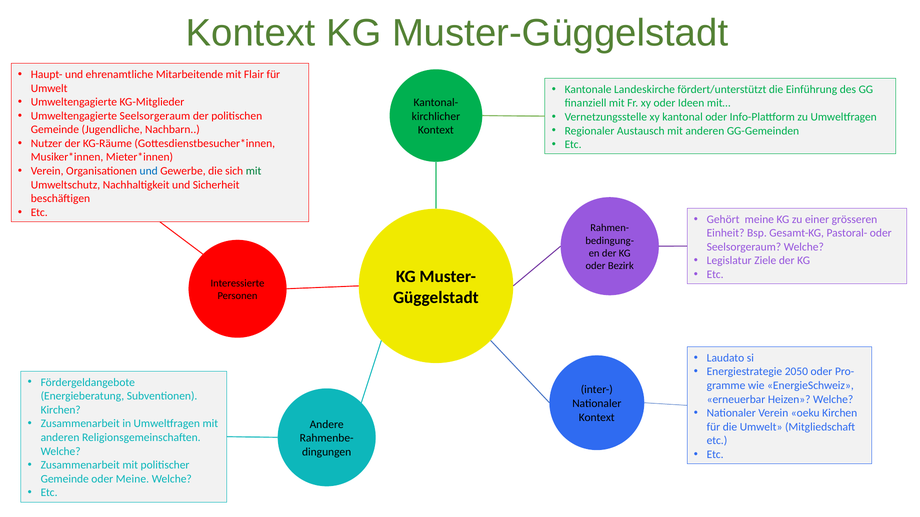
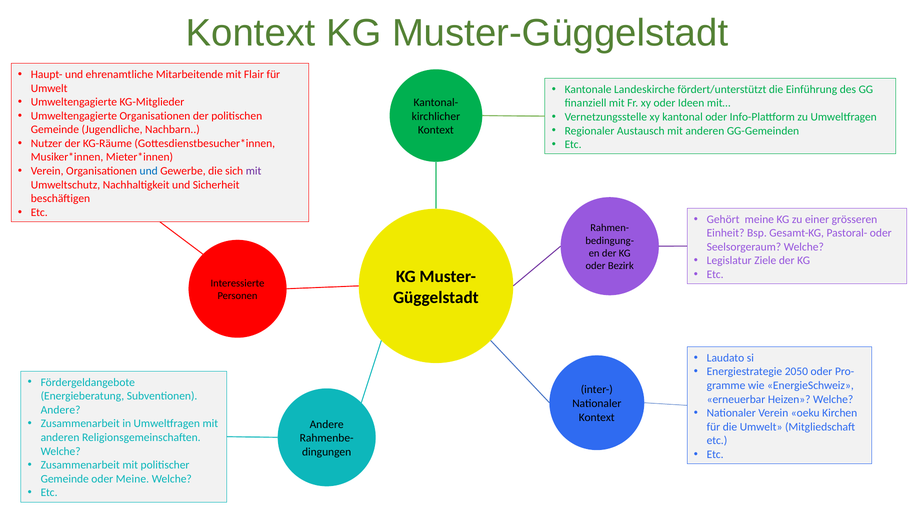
Umweltengagierte Seelsorgeraum: Seelsorgeraum -> Organisationen
mit at (254, 171) colour: green -> purple
Kirchen at (61, 410): Kirchen -> Andere
